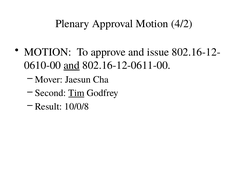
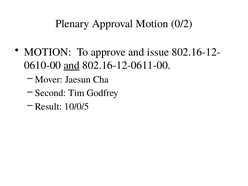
4/2: 4/2 -> 0/2
Tim underline: present -> none
10/0/8: 10/0/8 -> 10/0/5
